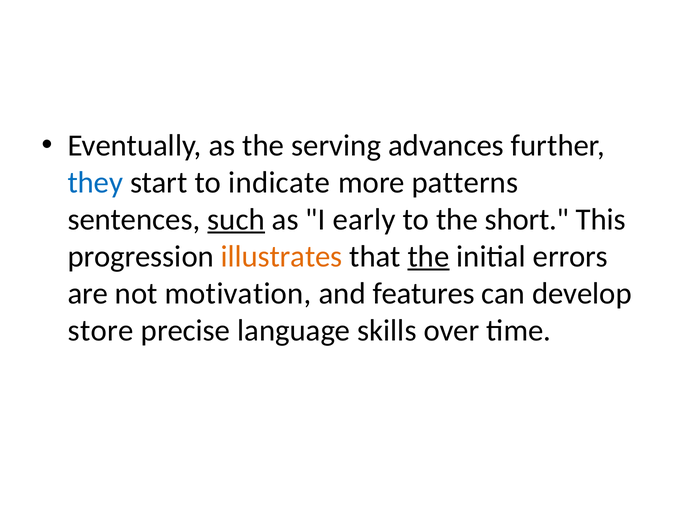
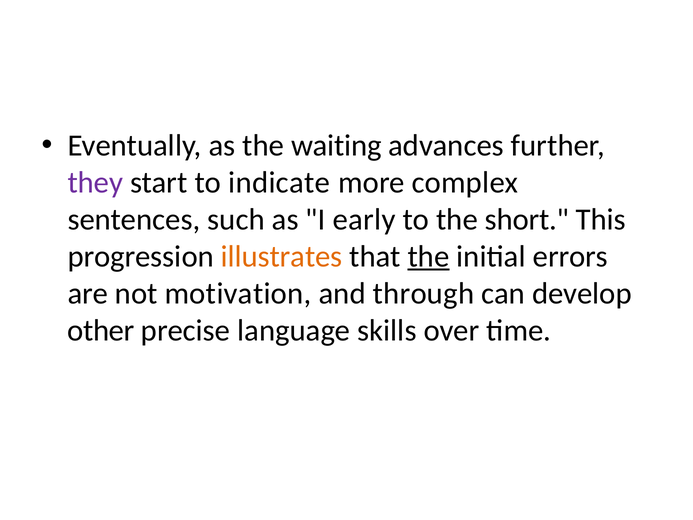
serving: serving -> waiting
they colour: blue -> purple
patterns: patterns -> complex
such underline: present -> none
features: features -> through
store: store -> other
